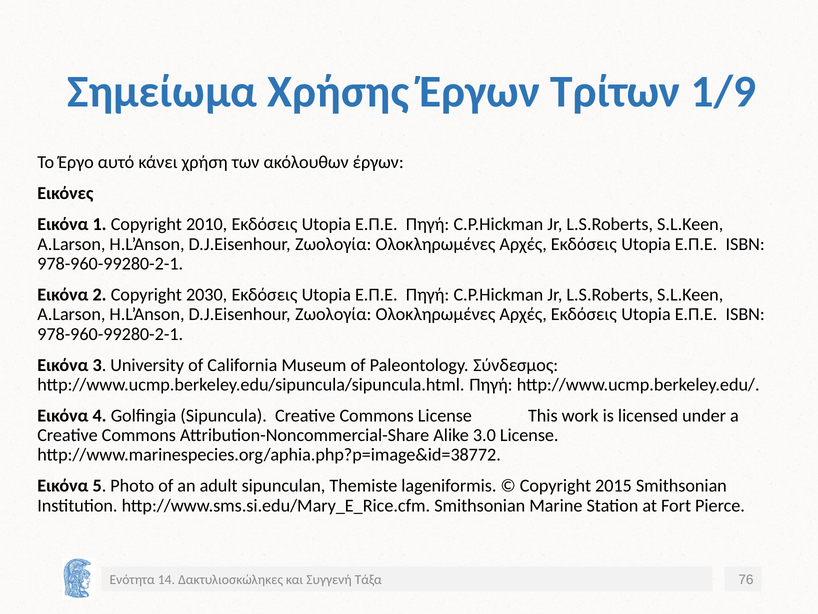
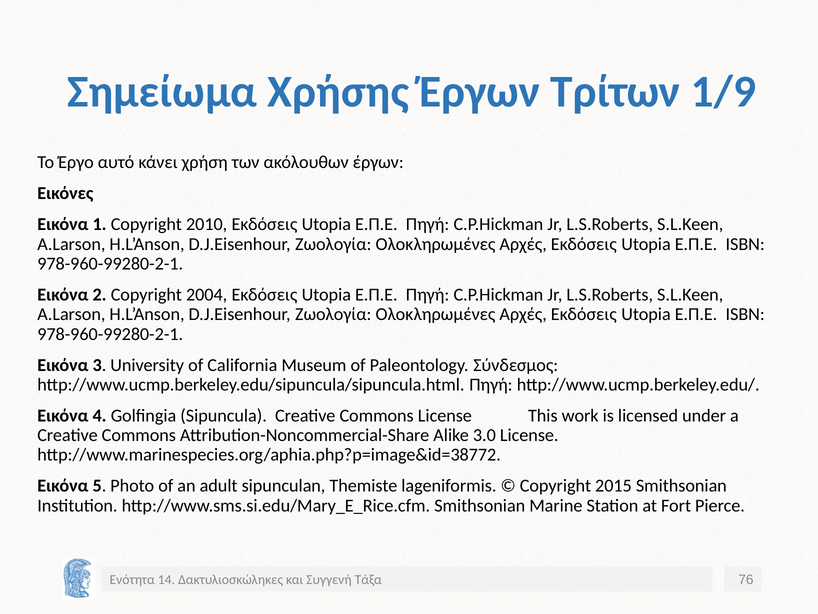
2030: 2030 -> 2004
